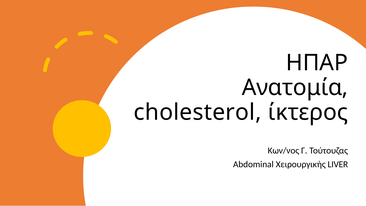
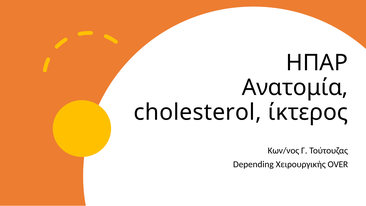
Abdominal: Abdominal -> Depending
LIVER: LIVER -> OVER
